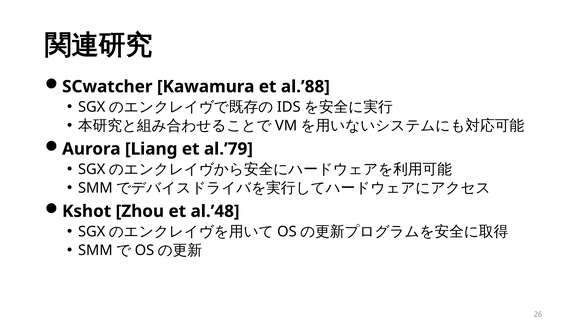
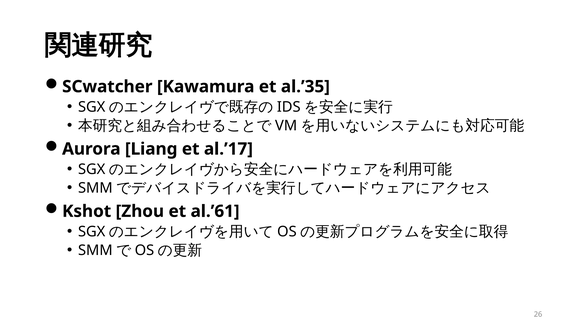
al.’88: al.’88 -> al.’35
al.’79: al.’79 -> al.’17
al.’48: al.’48 -> al.’61
